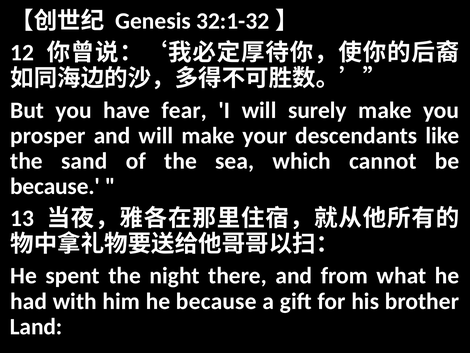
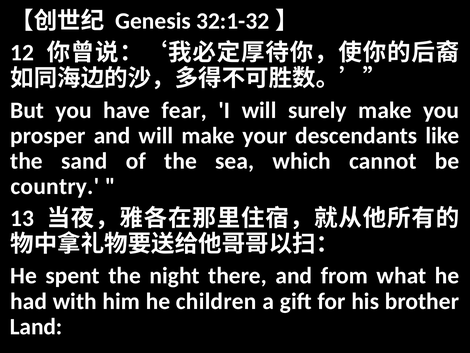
because at (55, 186): because -> country
he because: because -> children
